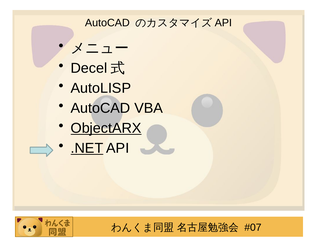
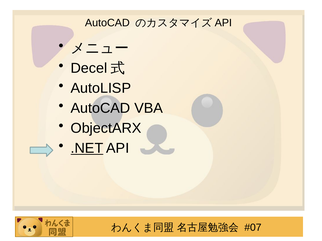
ObjectARX underline: present -> none
